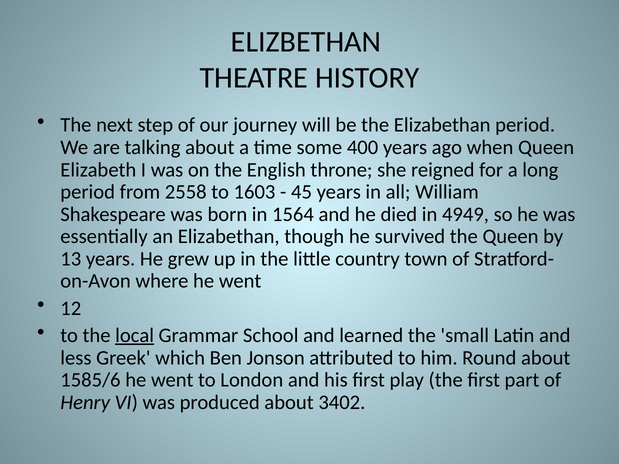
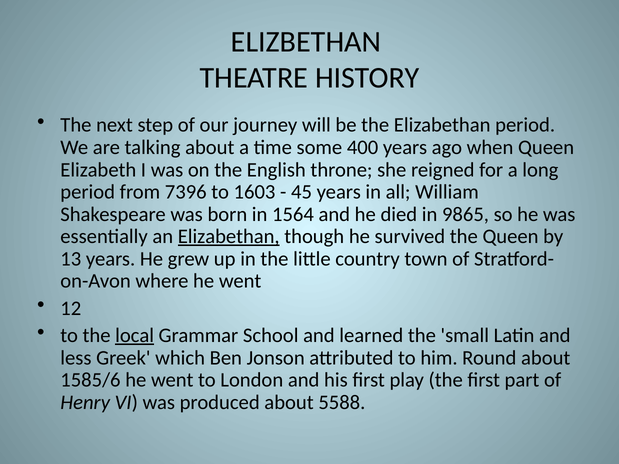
2558: 2558 -> 7396
4949: 4949 -> 9865
Elizabethan at (229, 237) underline: none -> present
3402: 3402 -> 5588
